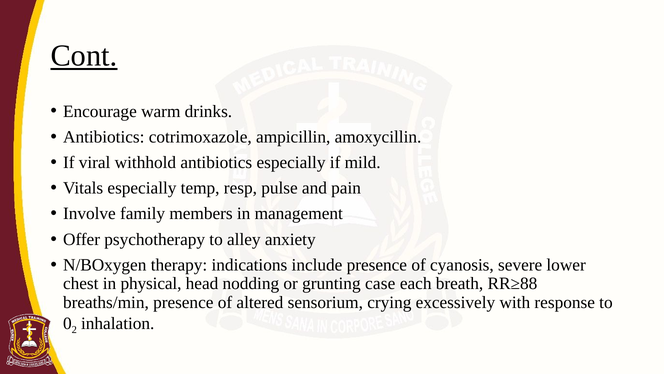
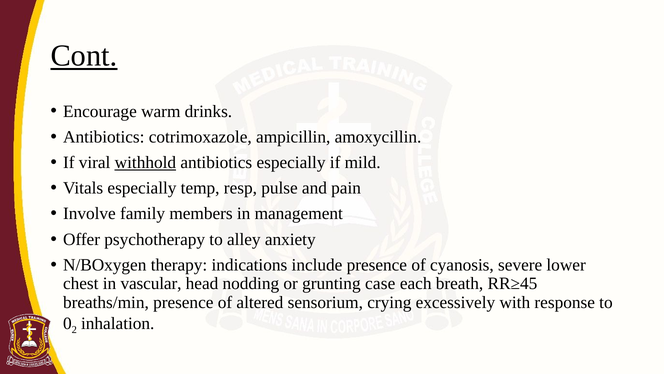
withhold underline: none -> present
physical: physical -> vascular
RR≥88: RR≥88 -> RR≥45
